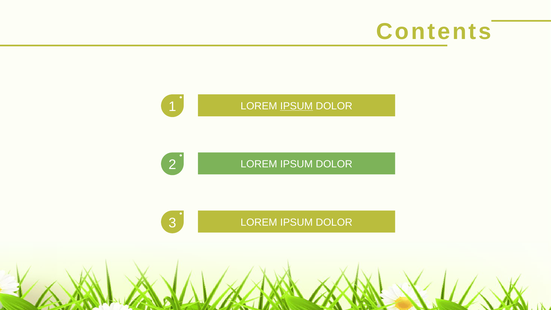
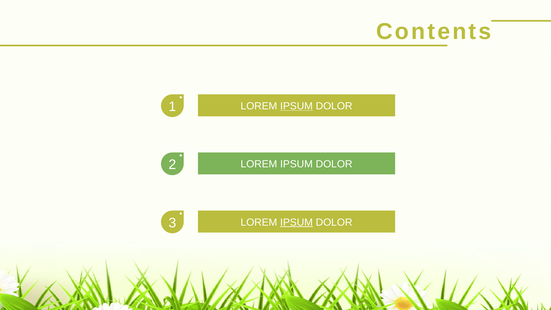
IPSUM at (296, 222) underline: none -> present
